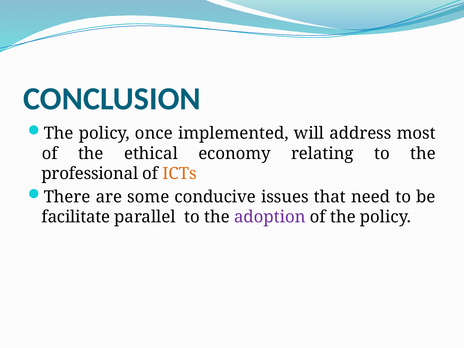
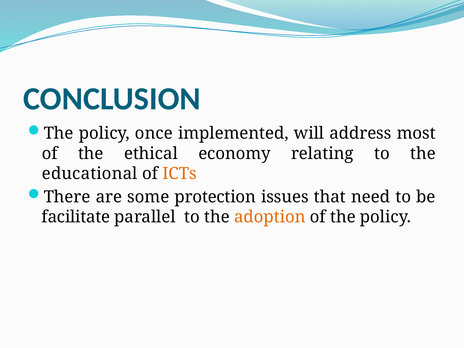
professional: professional -> educational
conducive: conducive -> protection
adoption colour: purple -> orange
